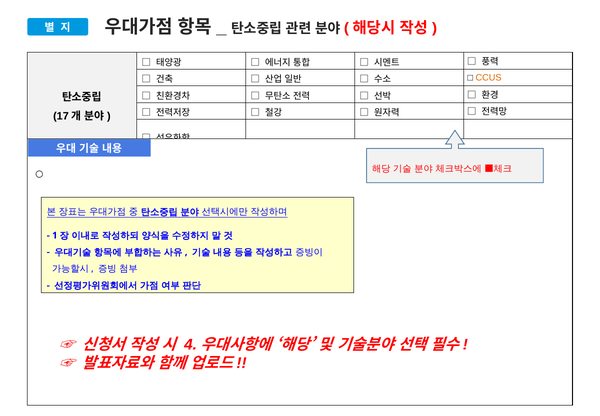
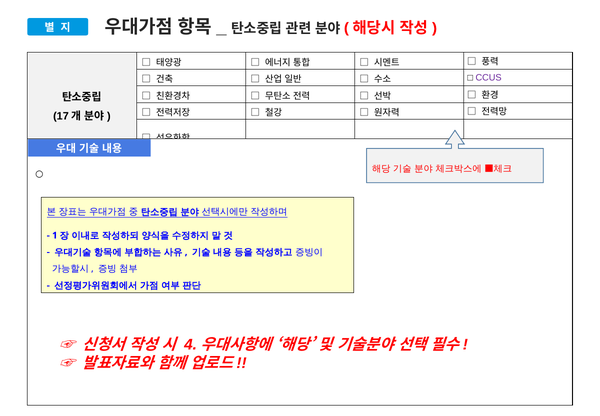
CCUS colour: orange -> purple
